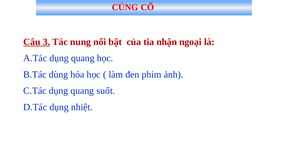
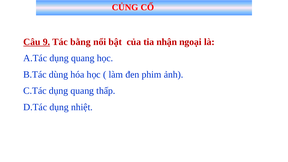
3: 3 -> 9
nung: nung -> bằng
suốt: suốt -> thấp
